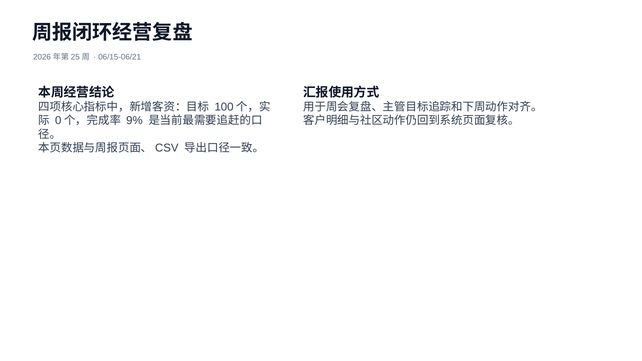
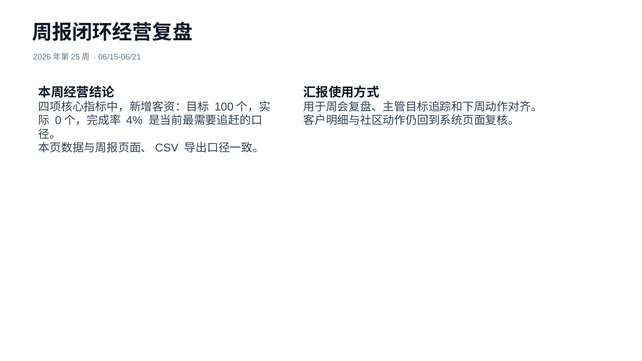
9%: 9% -> 4%
